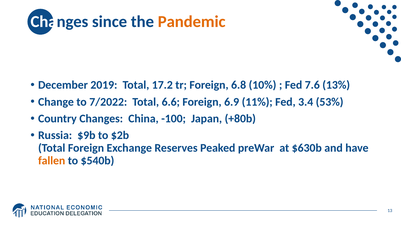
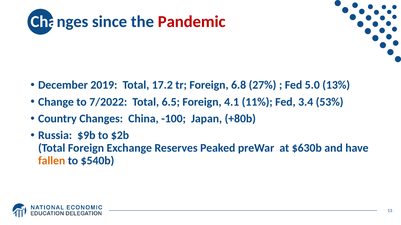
Pandemic colour: orange -> red
10%: 10% -> 27%
7.6: 7.6 -> 5.0
6.6: 6.6 -> 6.5
6.9: 6.9 -> 4.1
